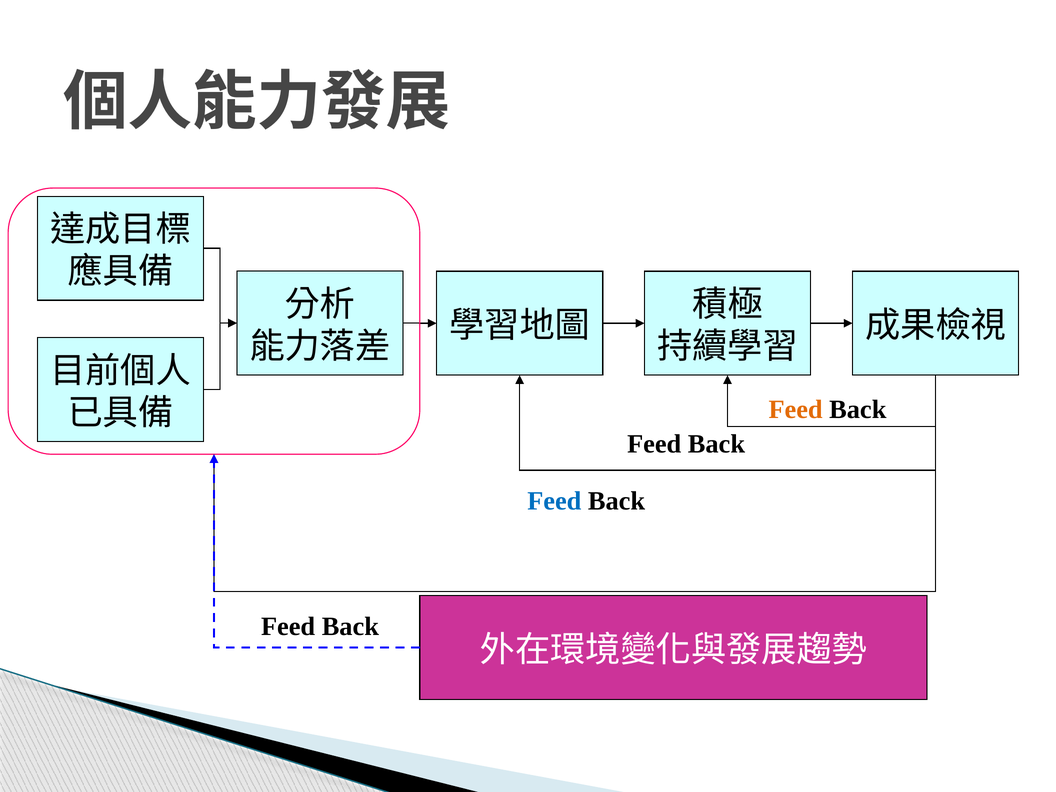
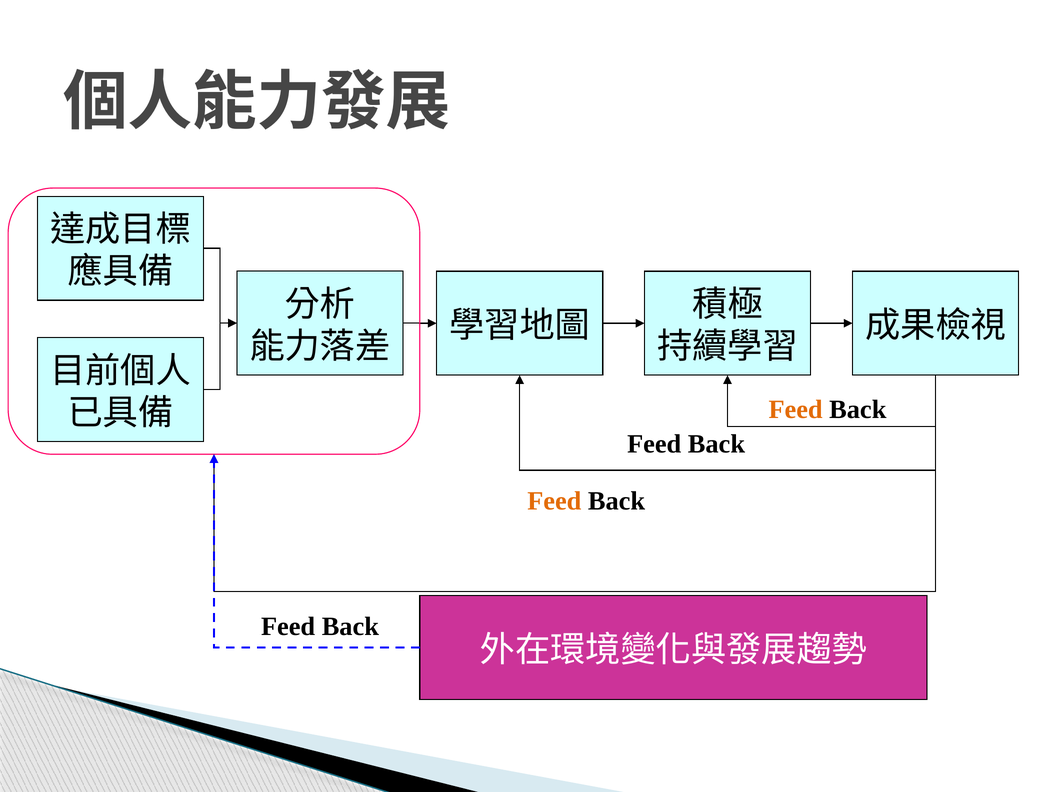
Feed at (554, 501) colour: blue -> orange
